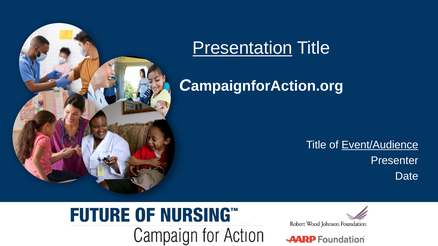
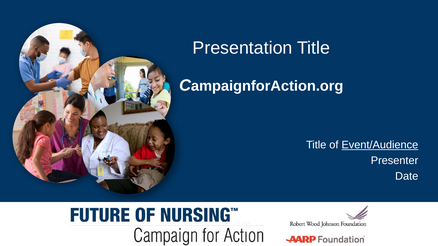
Presentation underline: present -> none
